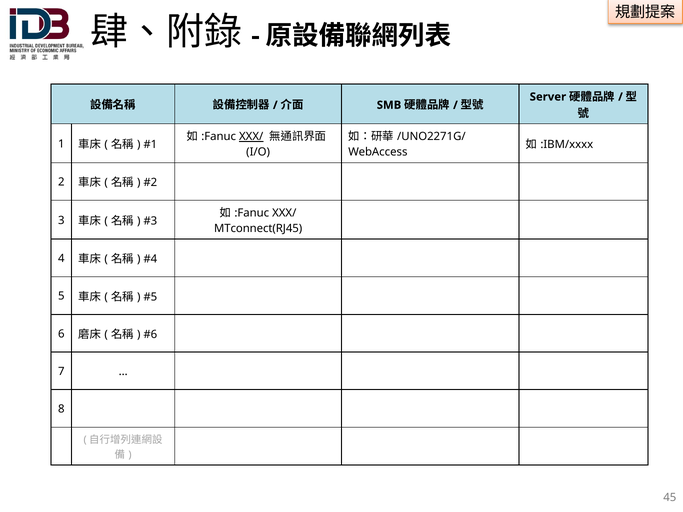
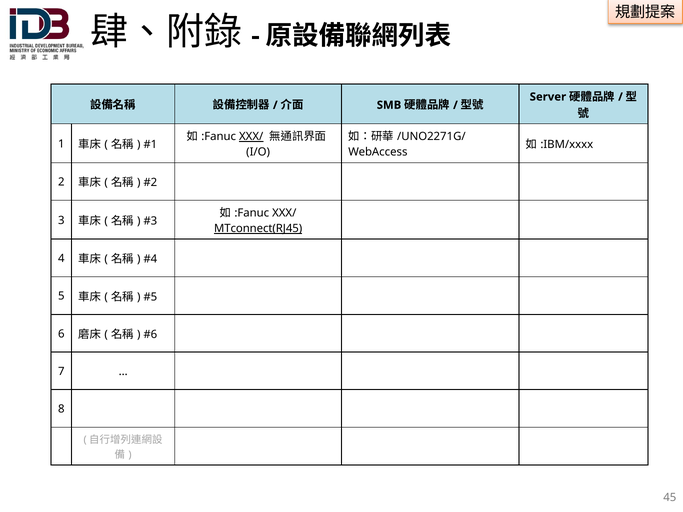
MTconnect(RJ45 underline: none -> present
